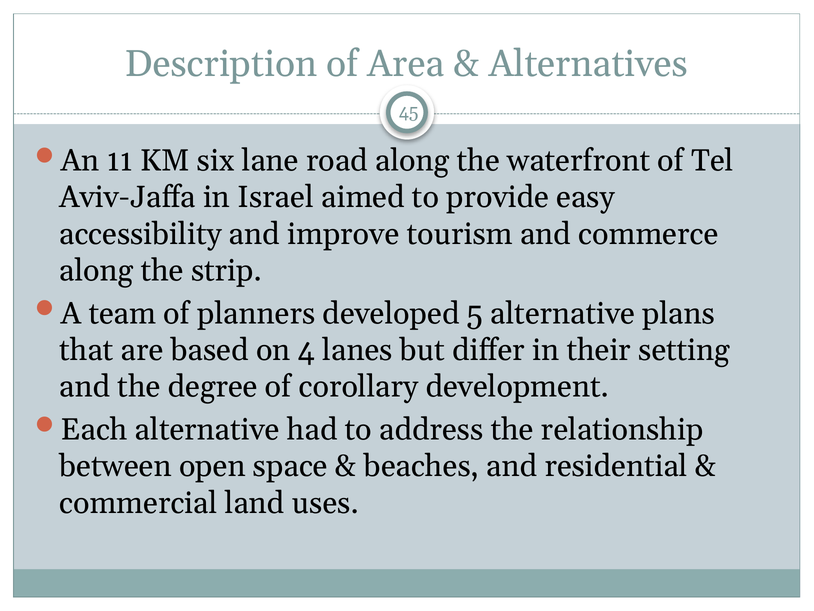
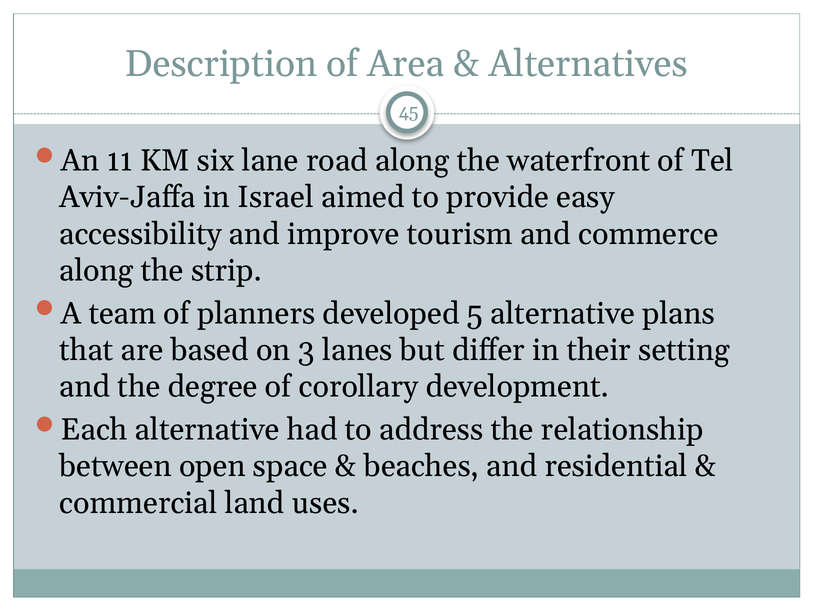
4: 4 -> 3
